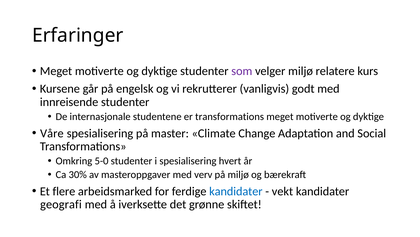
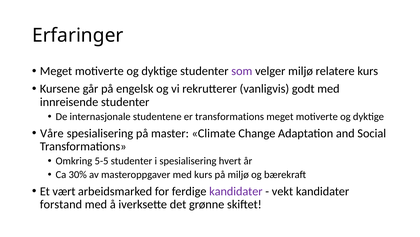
5-0: 5-0 -> 5-5
med verv: verv -> kurs
flere: flere -> vært
kandidater at (236, 191) colour: blue -> purple
geografi: geografi -> forstand
